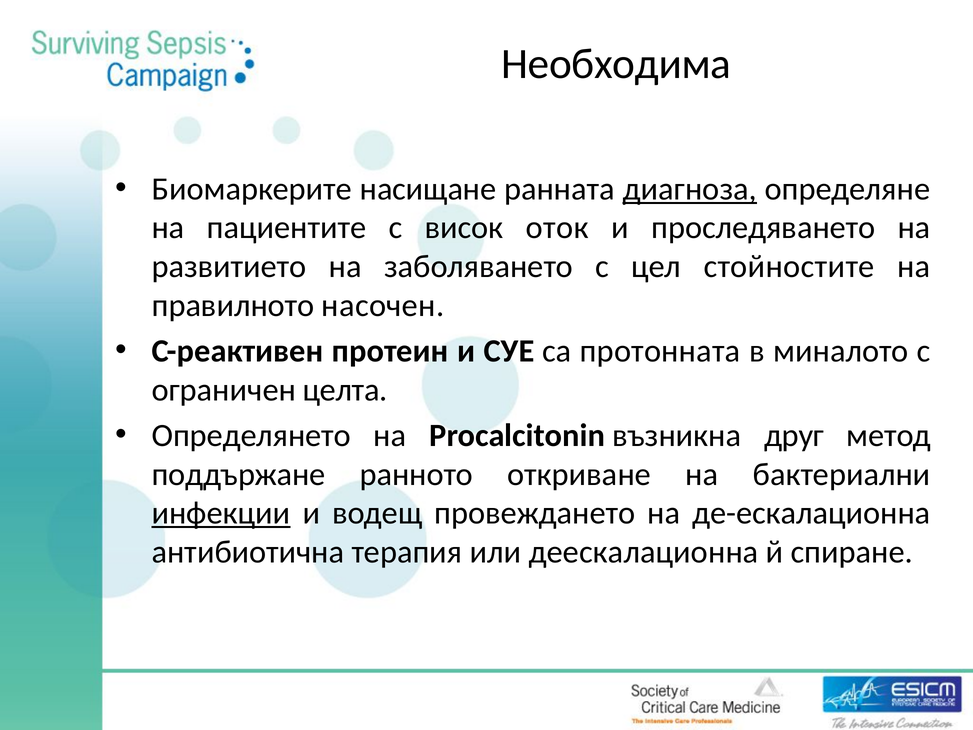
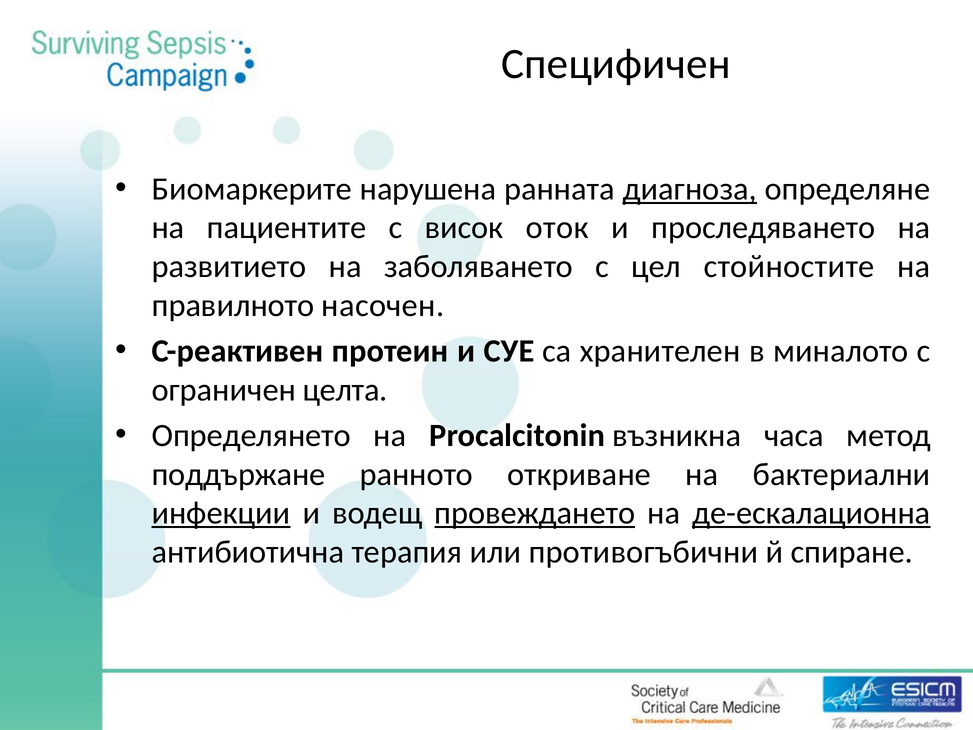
Необходима: Необходима -> Специфичен
насищане: насищане -> нарушена
протонната: протонната -> хранителен
друг: друг -> часа
провеждането underline: none -> present
де-ескалационна underline: none -> present
деескалационна: деескалационна -> противогъбични
